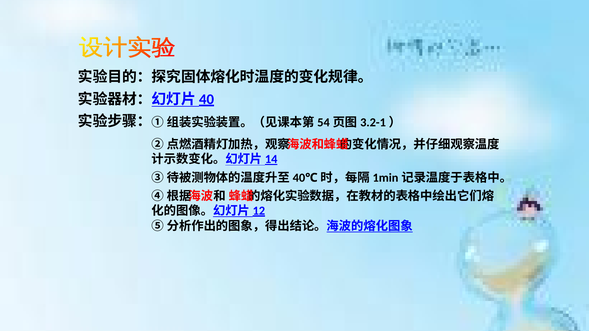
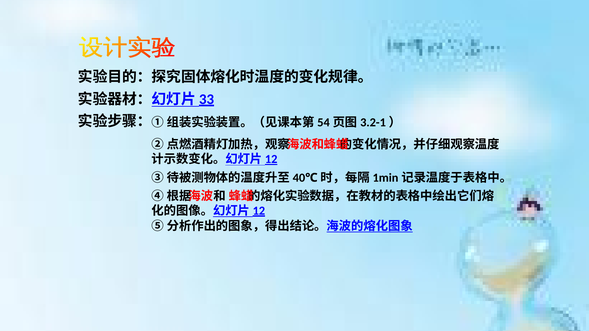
40: 40 -> 33
14 at (271, 159): 14 -> 12
